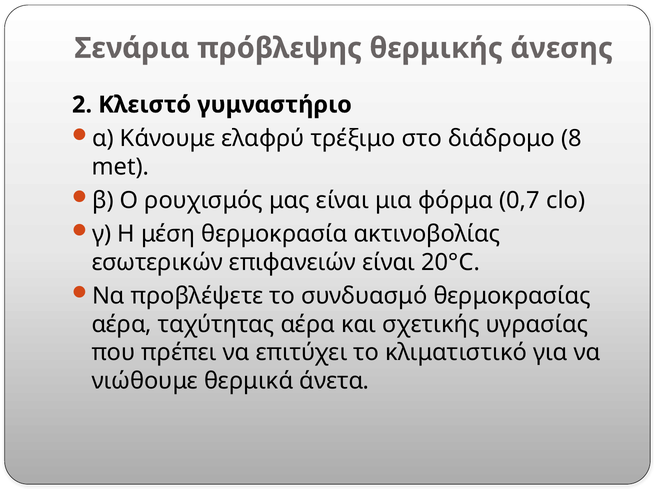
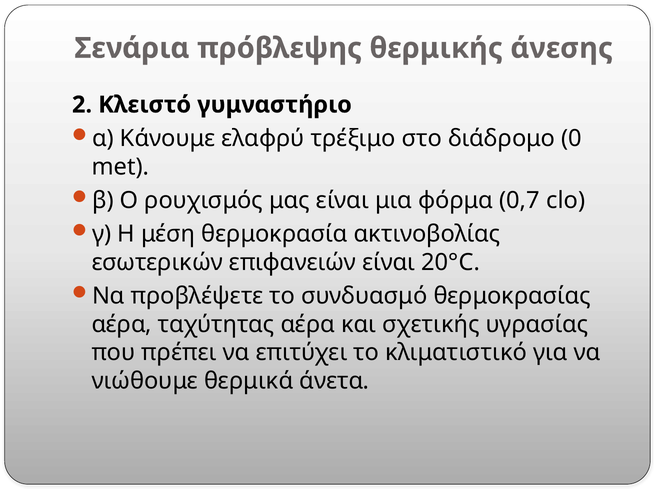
8: 8 -> 0
